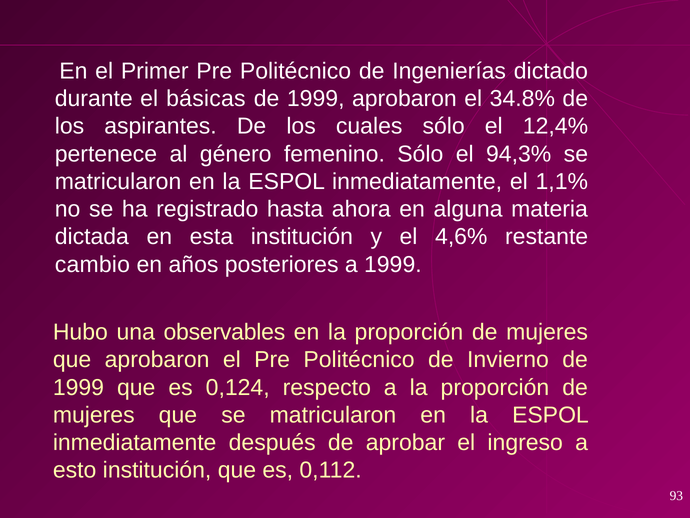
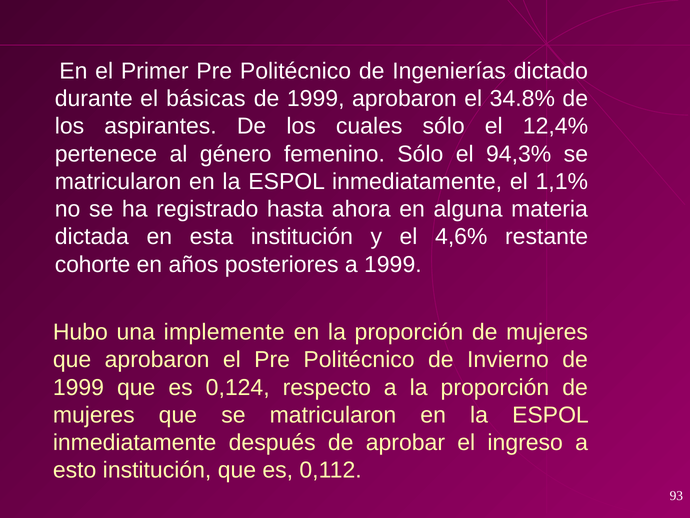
cambio: cambio -> cohorte
observables: observables -> implemente
